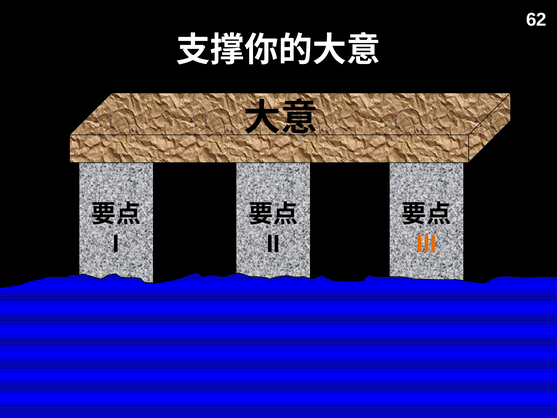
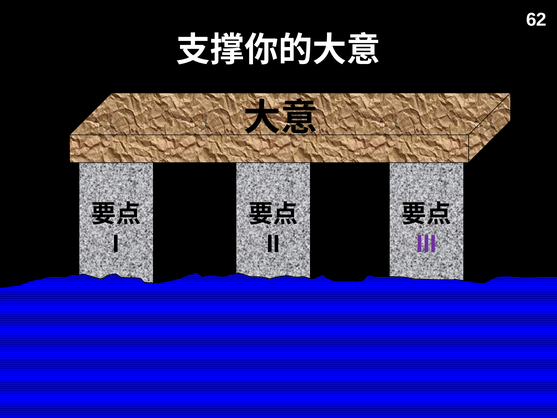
III colour: orange -> purple
